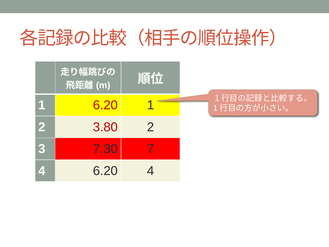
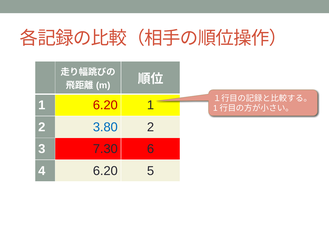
3.80 colour: red -> blue
7: 7 -> 6
6.20 4: 4 -> 5
